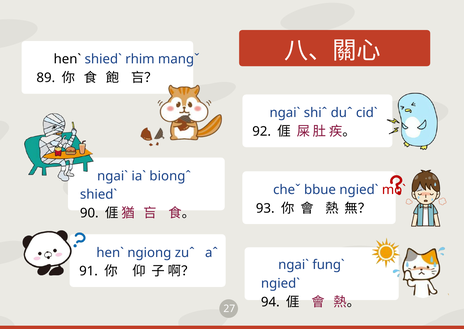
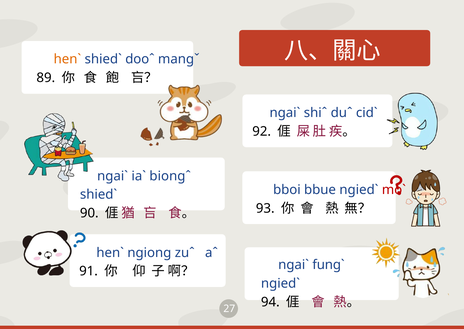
henˋ at (67, 59) colour: black -> orange
rhim: rhim -> dooˆ
cheˇ: cheˇ -> bboi
